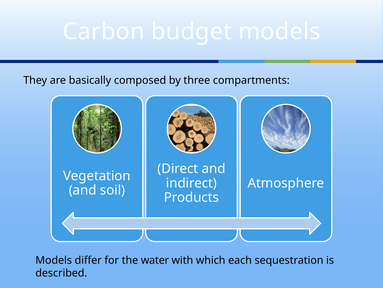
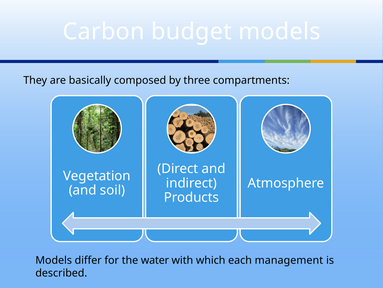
sequestration: sequestration -> management
